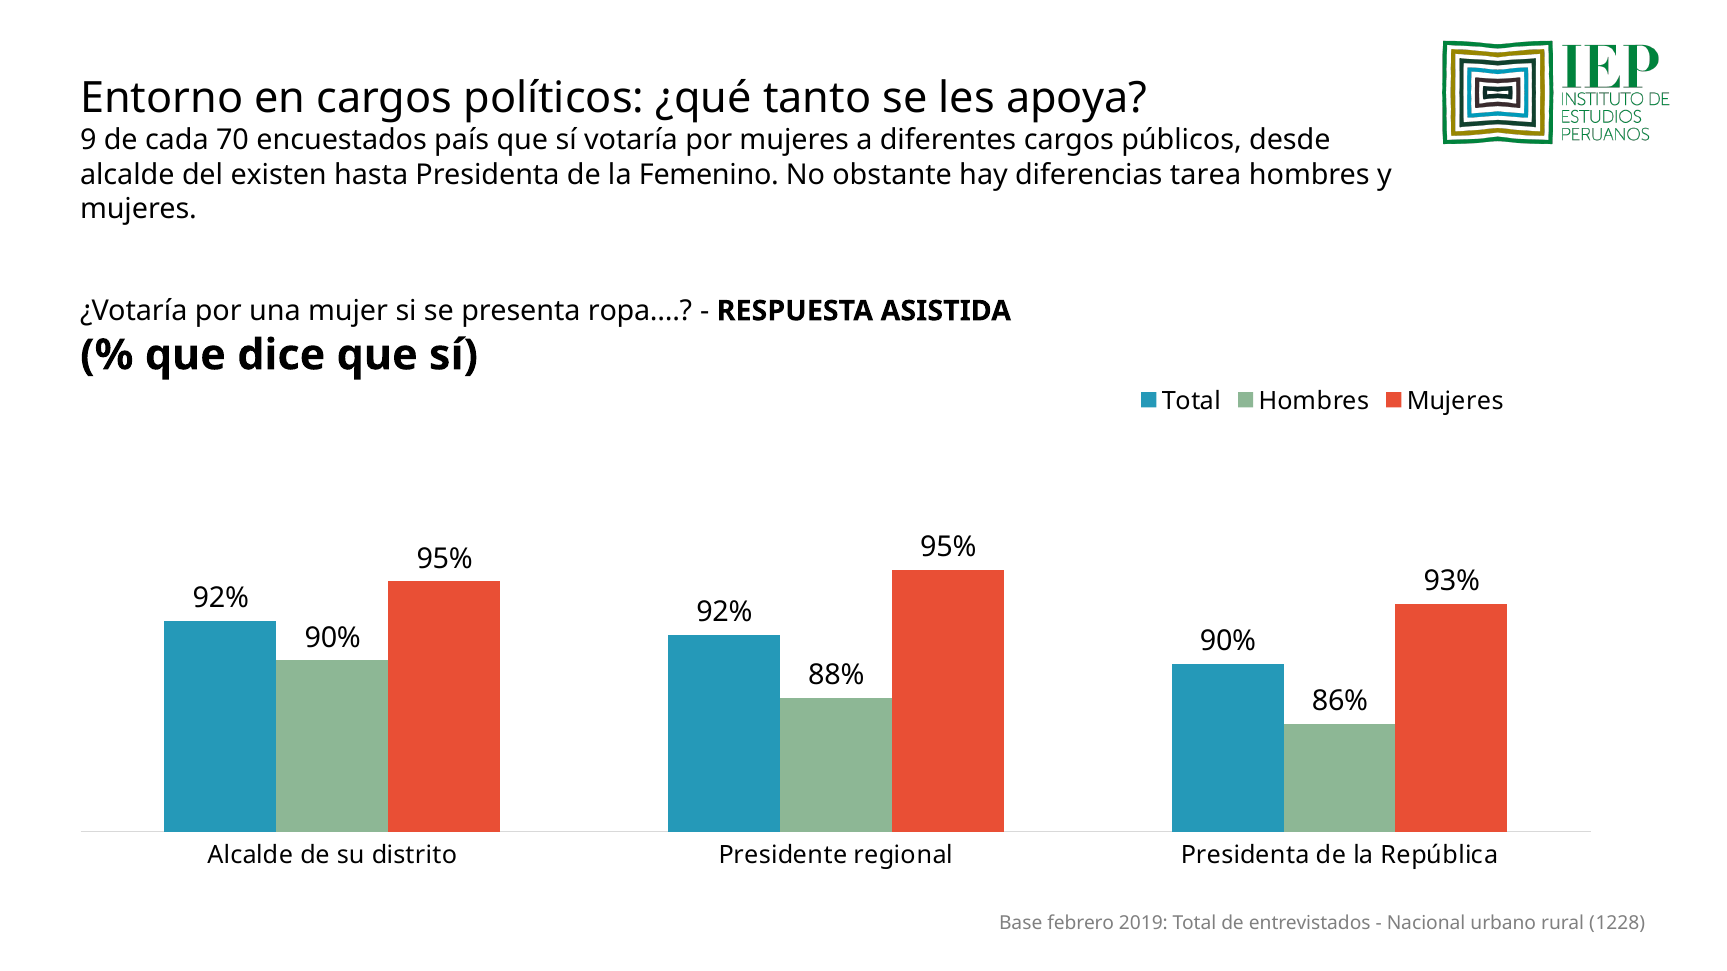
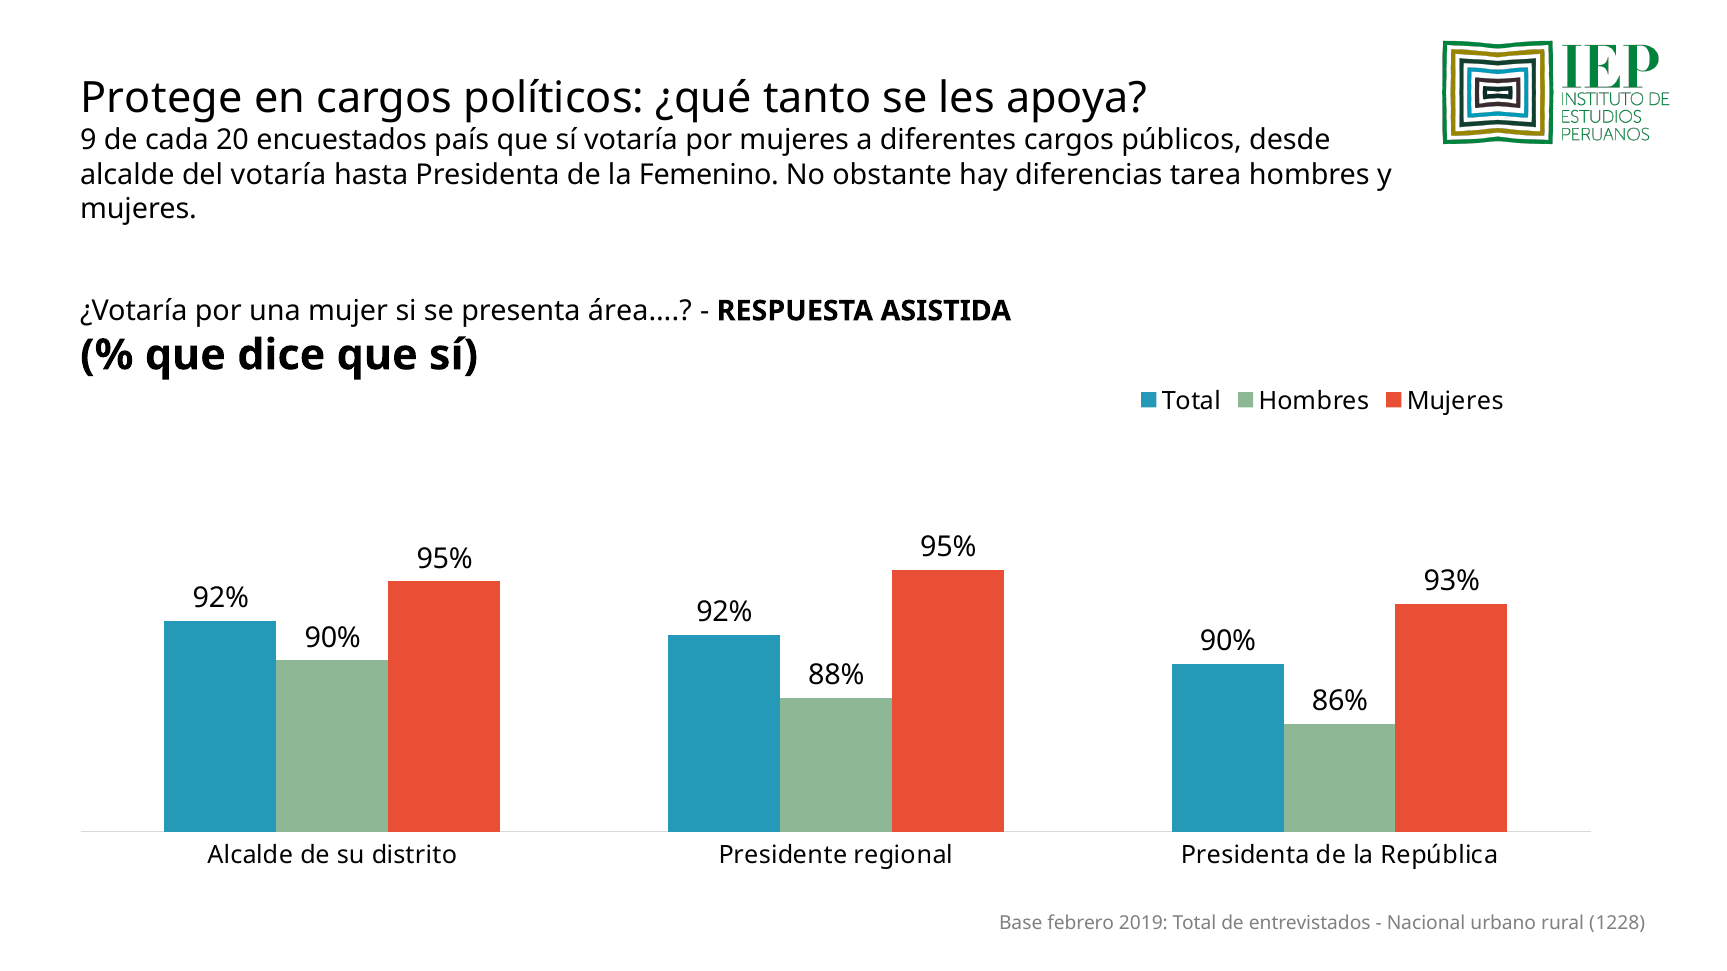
Entorno: Entorno -> Protege
70: 70 -> 20
del existen: existen -> votaría
ropa…: ropa… -> área…
